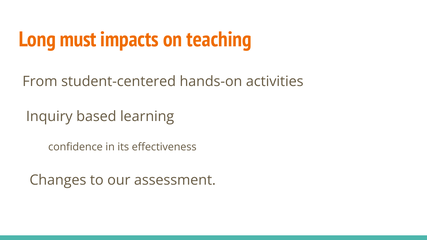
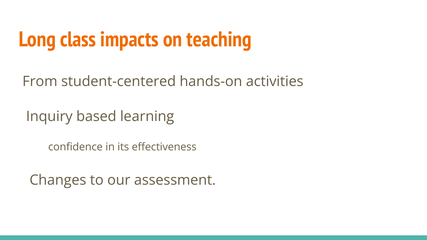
must: must -> class
